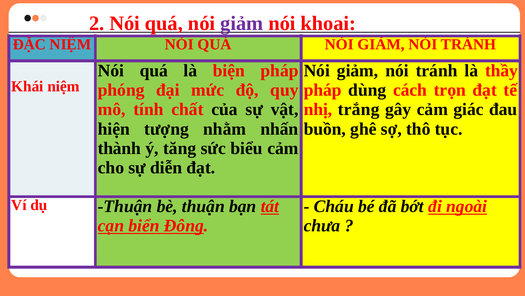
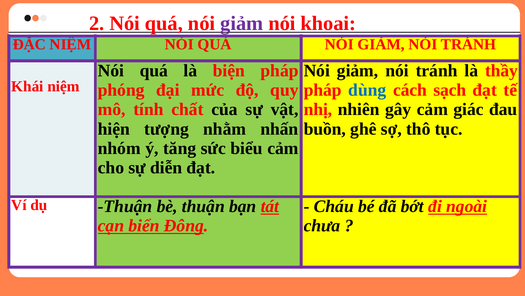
dùng colour: black -> blue
trọn: trọn -> sạch
trắng: trắng -> nhiên
thành: thành -> nhóm
